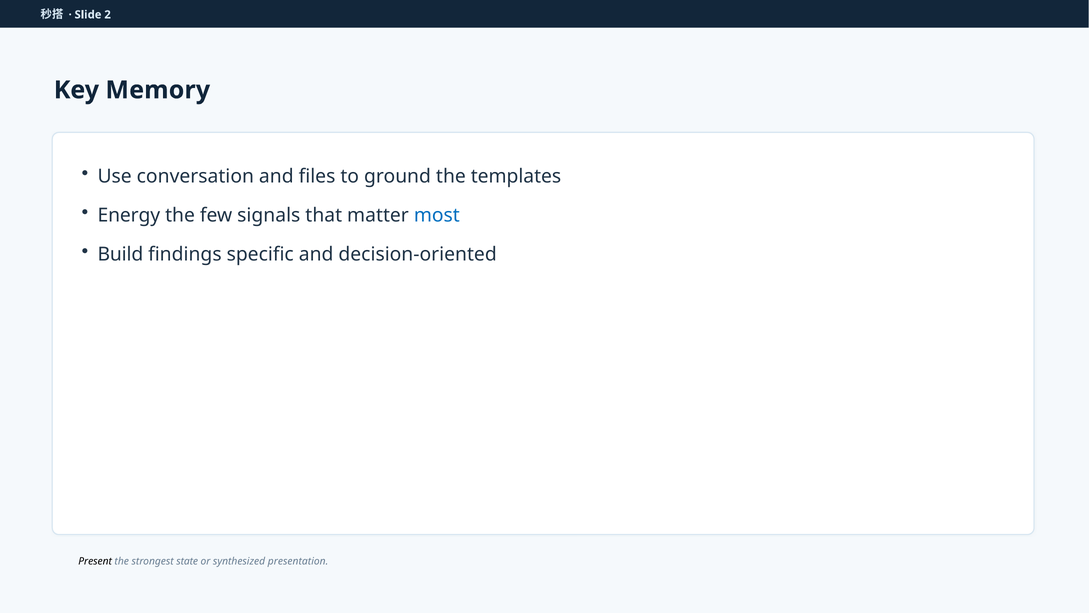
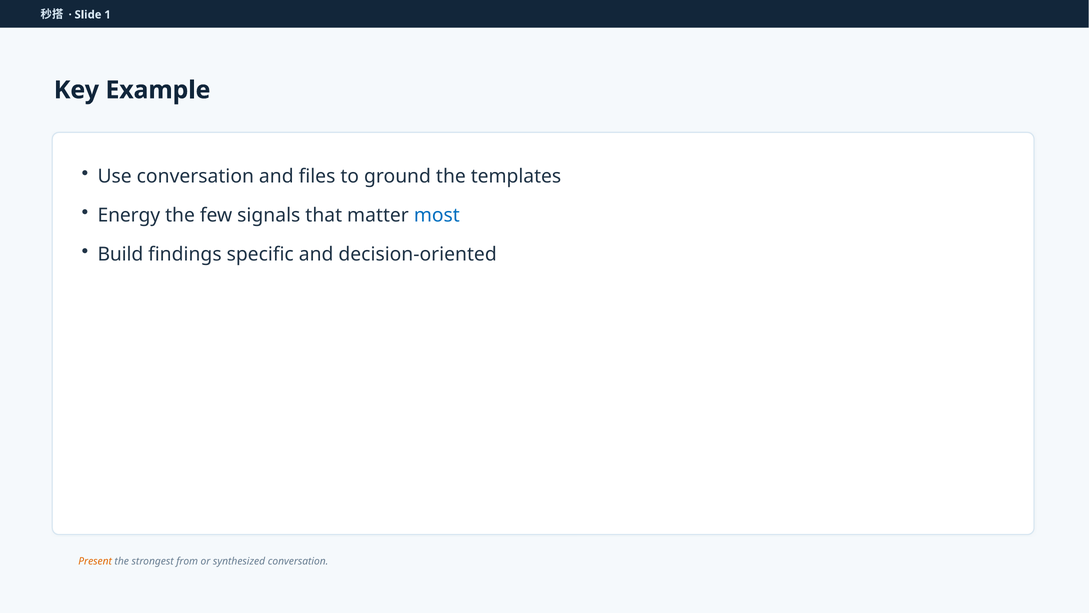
2: 2 -> 1
Memory: Memory -> Example
Present colour: black -> orange
state: state -> from
synthesized presentation: presentation -> conversation
